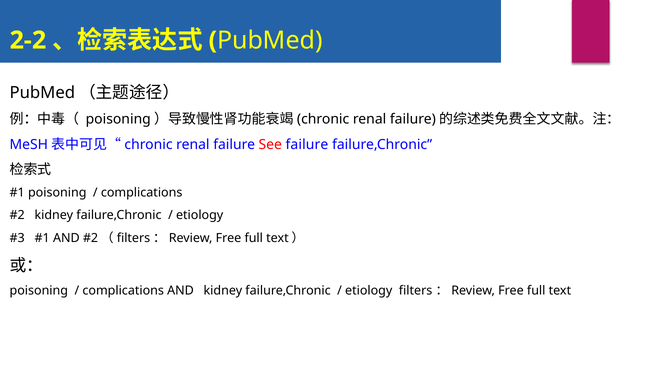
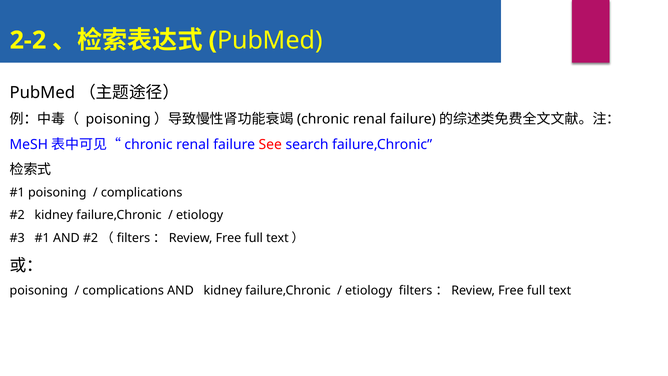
See failure: failure -> search
